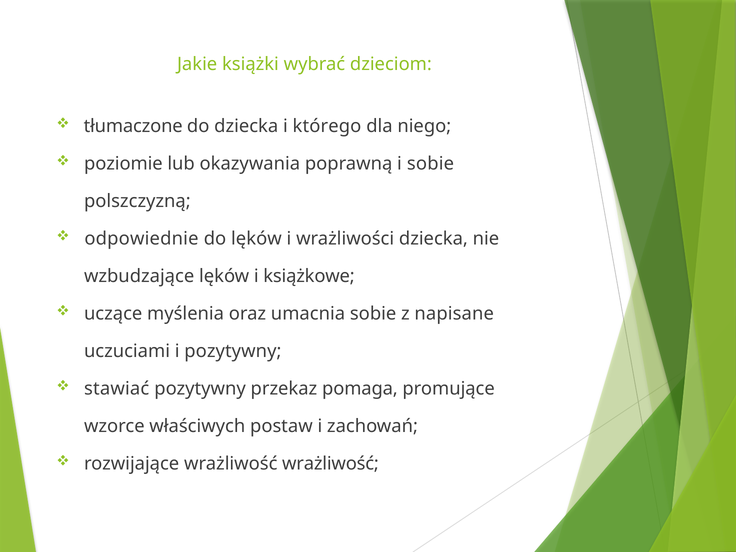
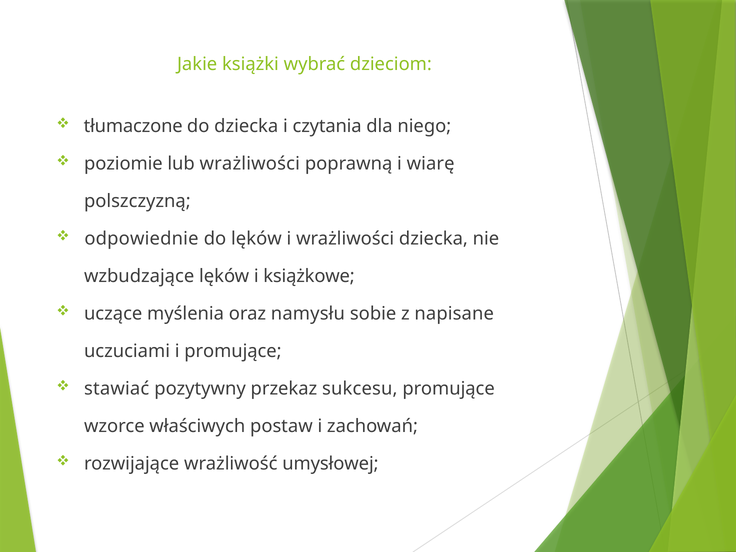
którego: którego -> czytania
lub okazywania: okazywania -> wrażliwości
i sobie: sobie -> wiarę
umacnia: umacnia -> namysłu
i pozytywny: pozytywny -> promujące
pomaga: pomaga -> sukcesu
wrażliwość wrażliwość: wrażliwość -> umysłowej
